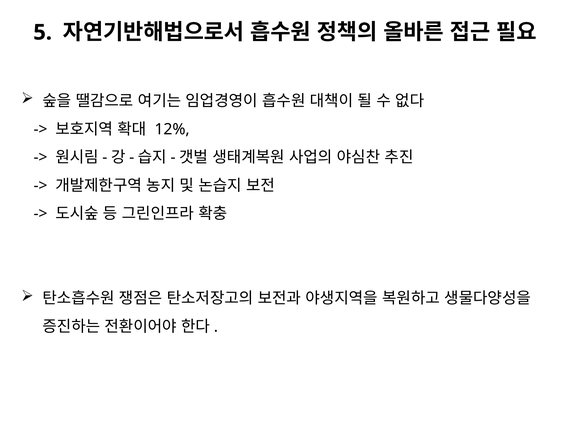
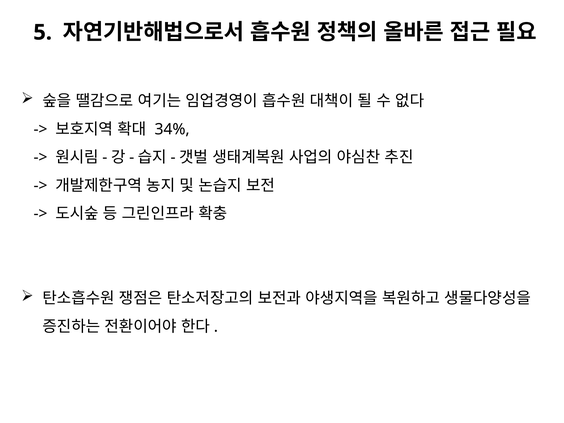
12%: 12% -> 34%
